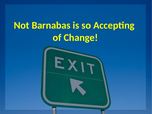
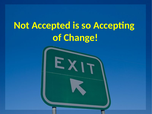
Barnabas: Barnabas -> Accepted
